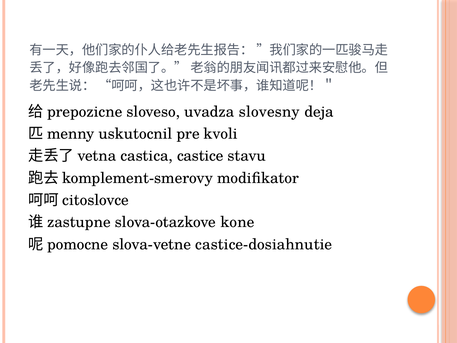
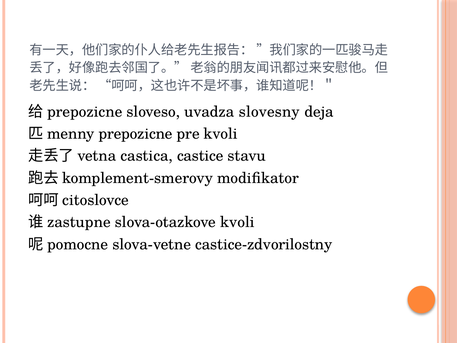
uskutocnil: uskutocnil -> prepozicne
slova-otazkove kone: kone -> kvoli
castice-dosiahnutie: castice-dosiahnutie -> castice-zdvorilostny
